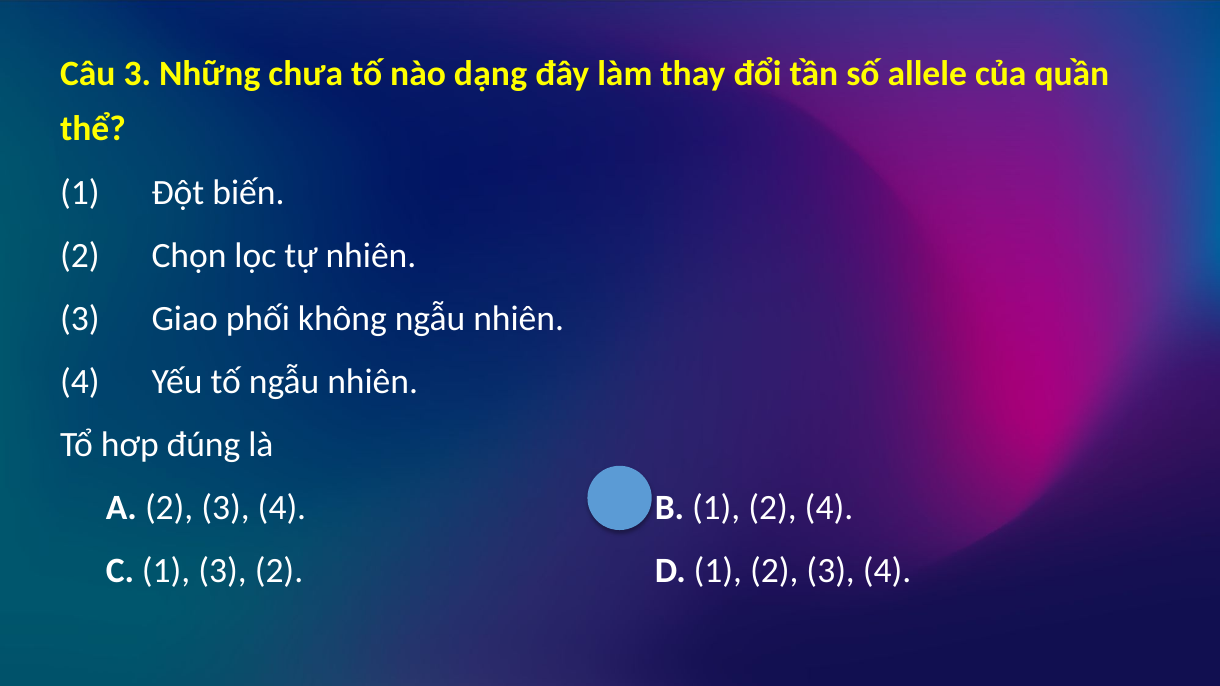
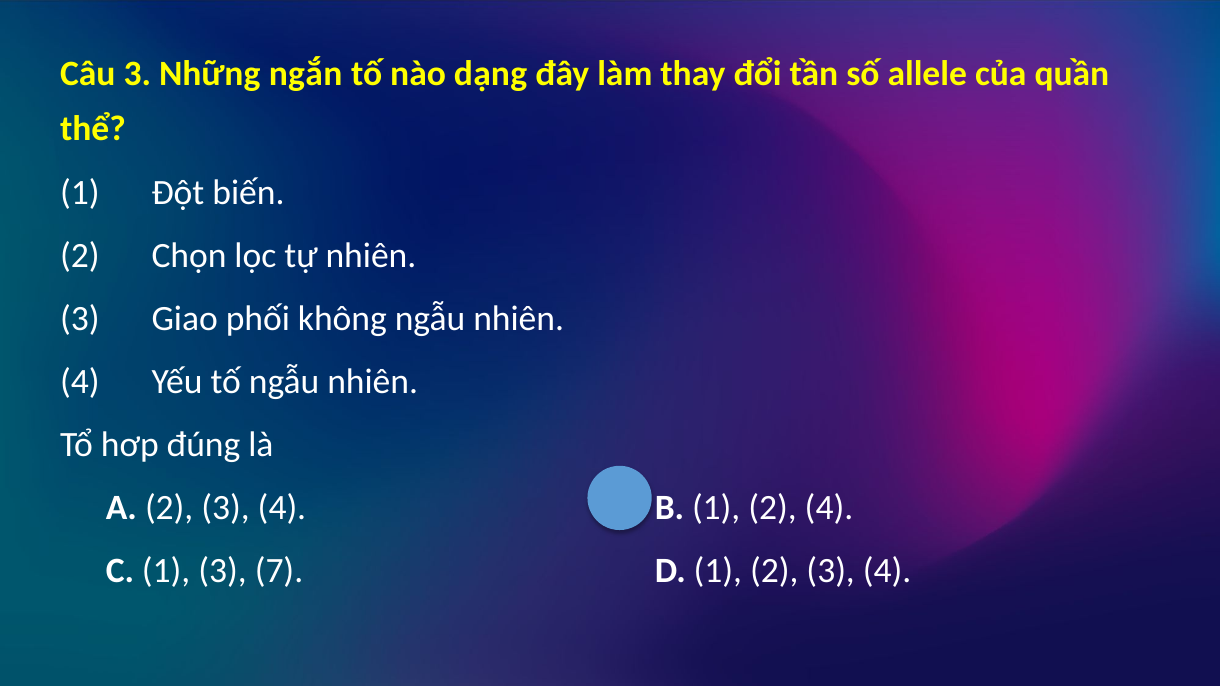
chưa: chưa -> ngắn
3 2: 2 -> 7
